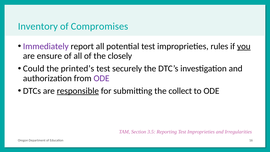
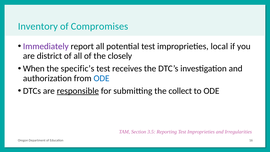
rules: rules -> local
you underline: present -> none
ensure: ensure -> district
Could: Could -> When
printed’s: printed’s -> specific’s
securely: securely -> receives
ODE at (102, 78) colour: purple -> blue
